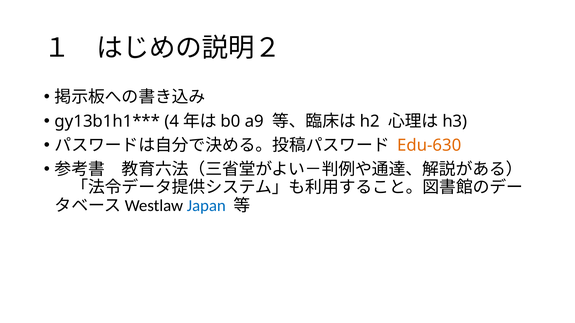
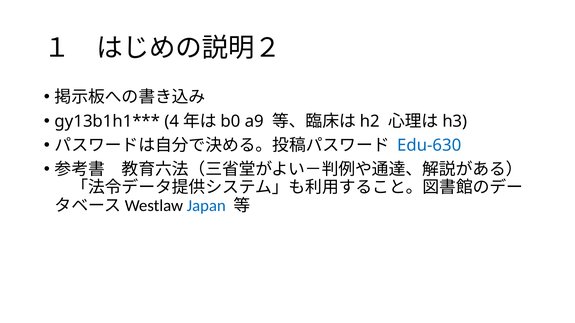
Edu-630 colour: orange -> blue
